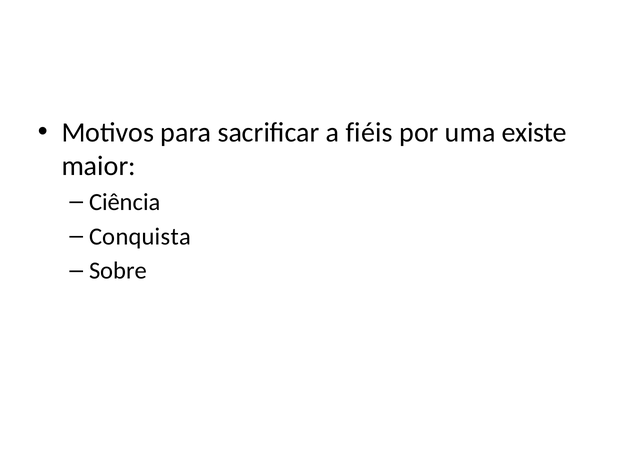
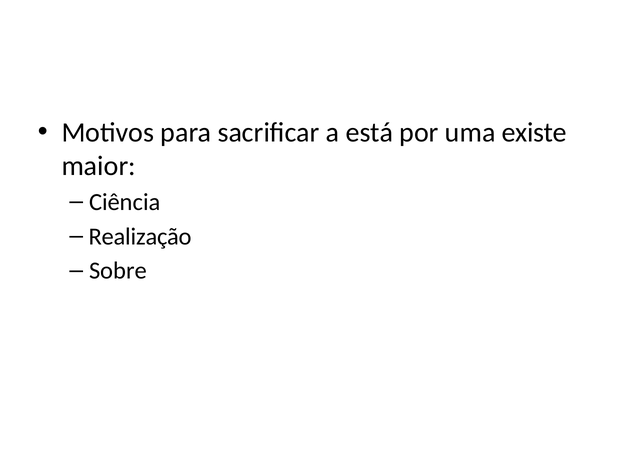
fiéis: fiéis -> está
Conquista: Conquista -> Realização
